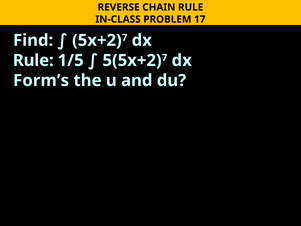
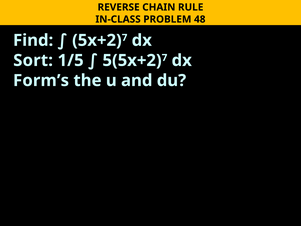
17: 17 -> 48
Rule at (33, 60): Rule -> Sort
